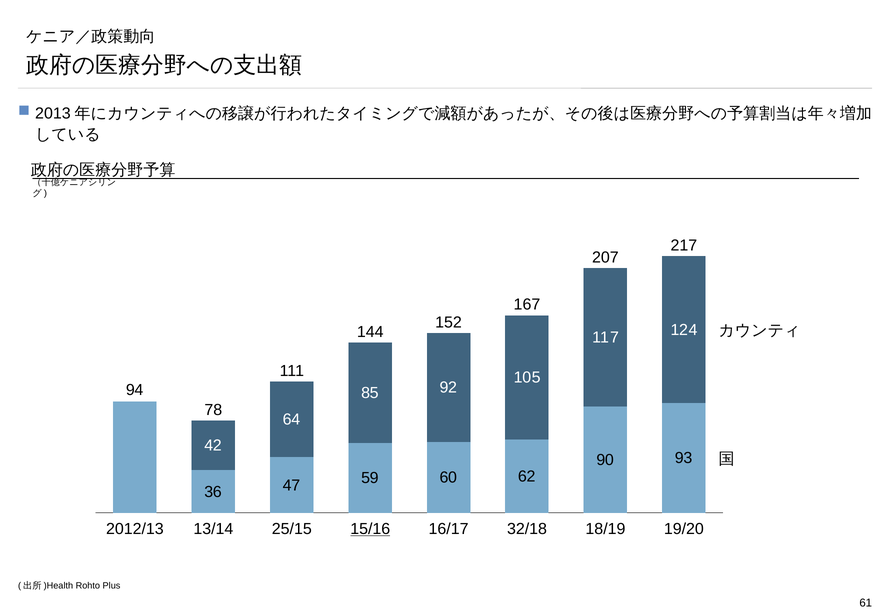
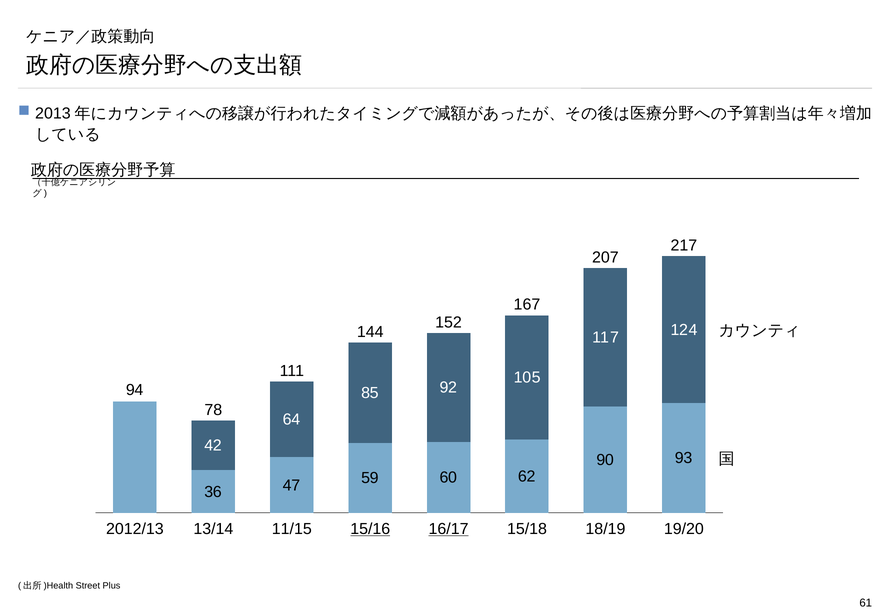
25/15: 25/15 -> 11/15
16/17 underline: none -> present
32/18: 32/18 -> 15/18
Rohto: Rohto -> Street
